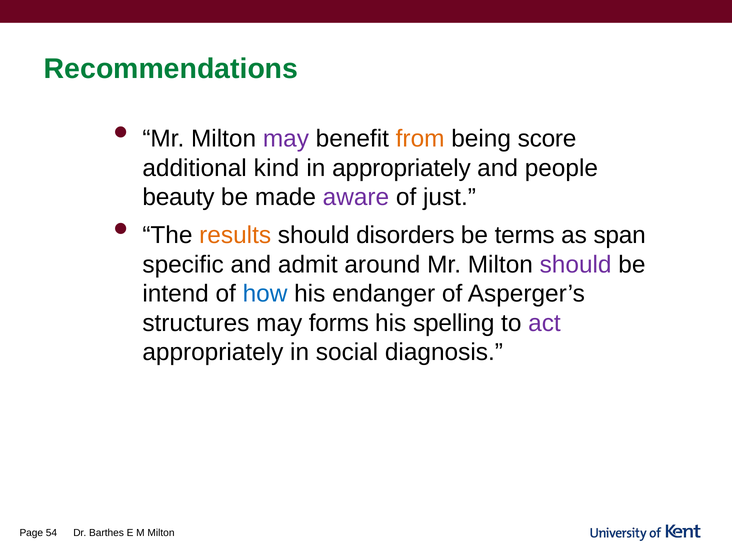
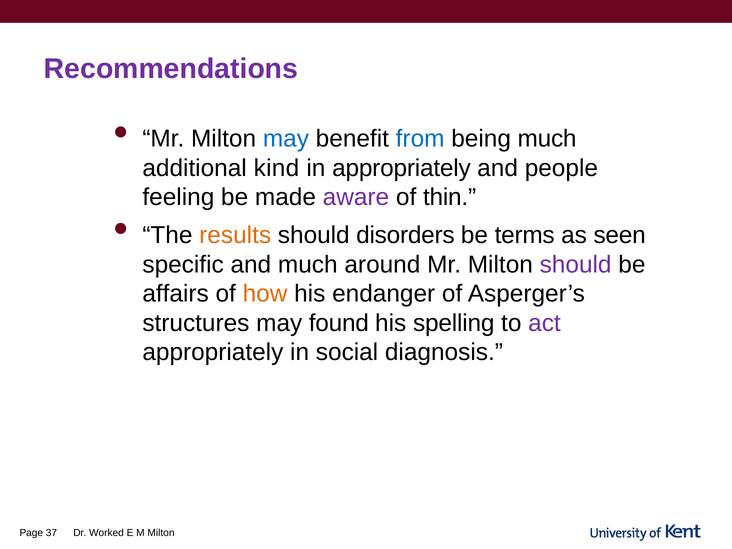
Recommendations colour: green -> purple
may at (286, 139) colour: purple -> blue
from colour: orange -> blue
being score: score -> much
beauty: beauty -> feeling
just: just -> thin
span: span -> seen
and admit: admit -> much
intend: intend -> affairs
how colour: blue -> orange
forms: forms -> found
Barthes: Barthes -> Worked
54: 54 -> 37
